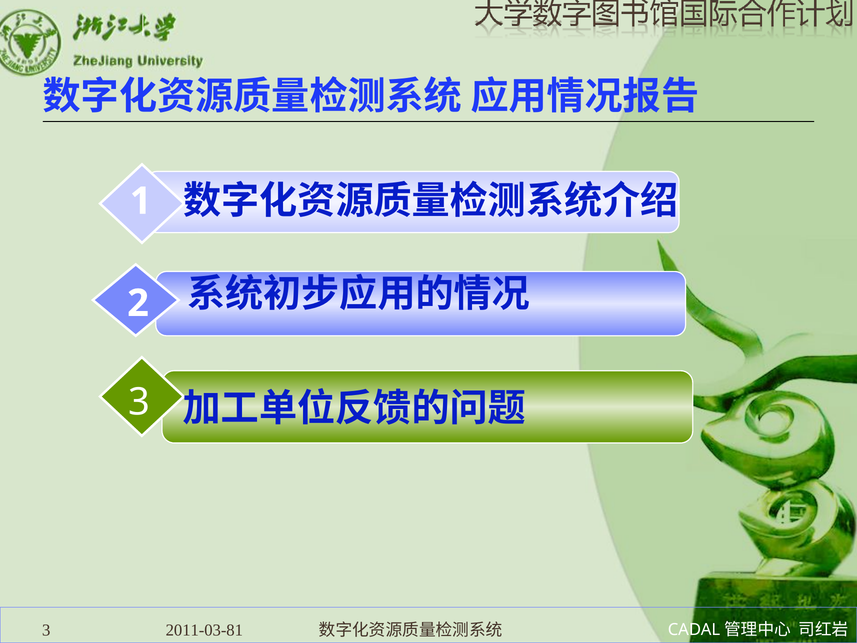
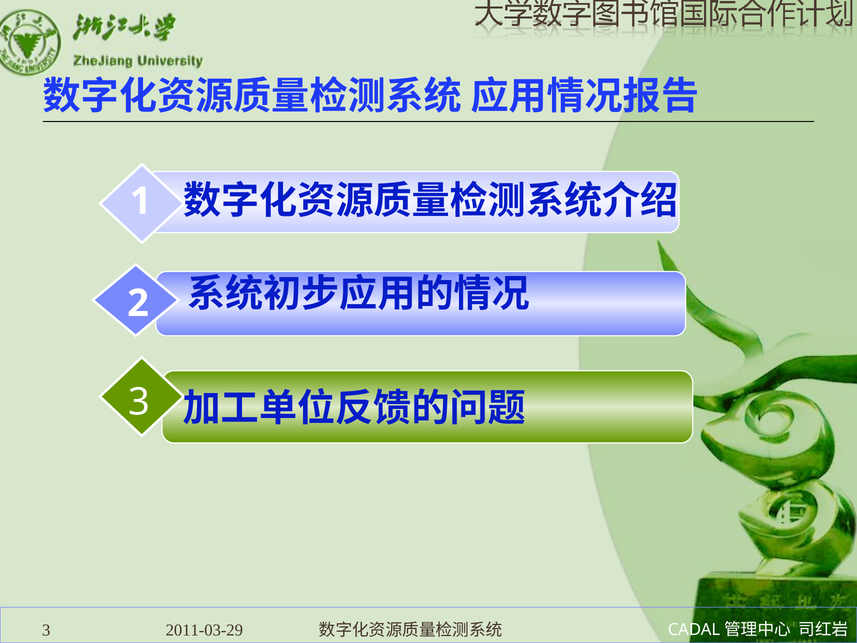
2011-03-81: 2011-03-81 -> 2011-03-29
